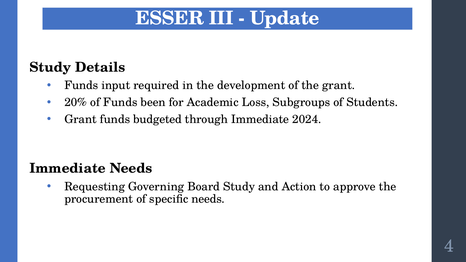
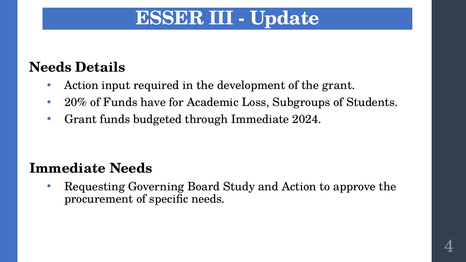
Study at (50, 67): Study -> Needs
Funds at (81, 85): Funds -> Action
been: been -> have
